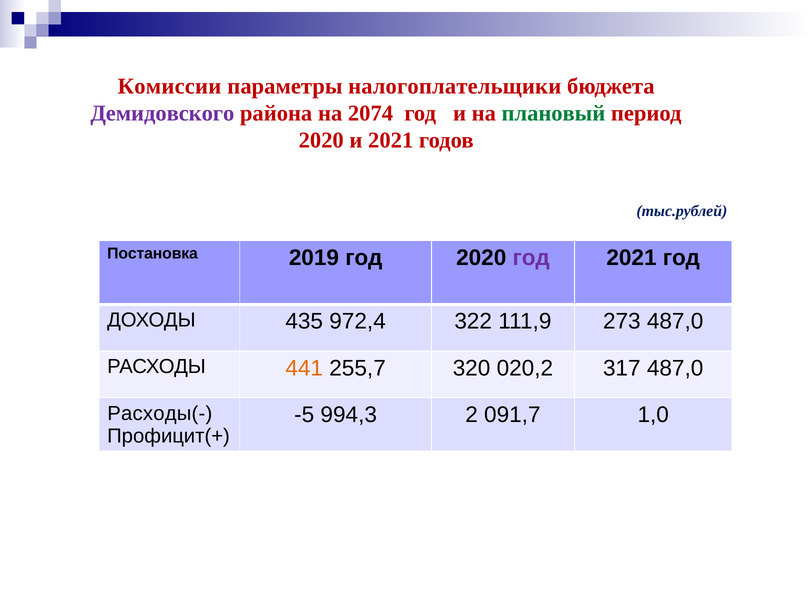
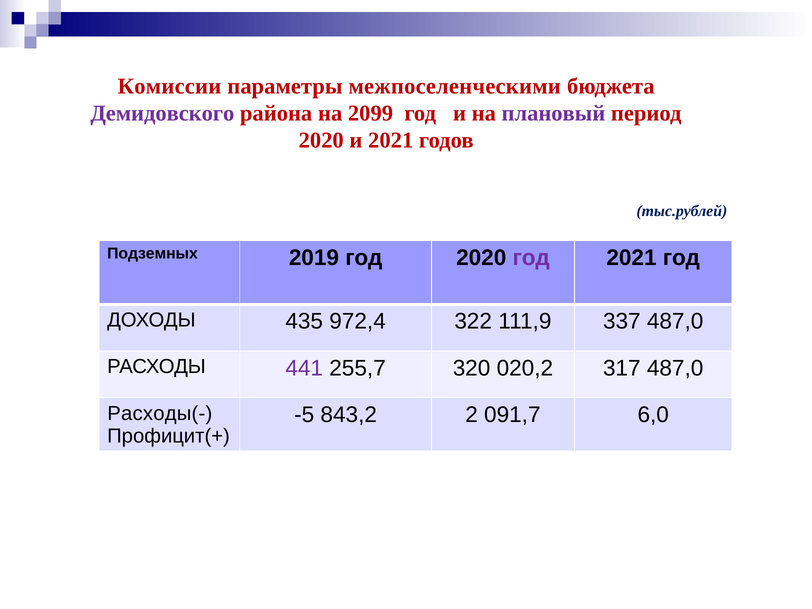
налогоплательщики: налогоплательщики -> межпоселенческими
2074: 2074 -> 2099
плановый colour: green -> purple
Постановка: Постановка -> Подземных
273: 273 -> 337
441 colour: orange -> purple
994,3: 994,3 -> 843,2
1,0: 1,0 -> 6,0
